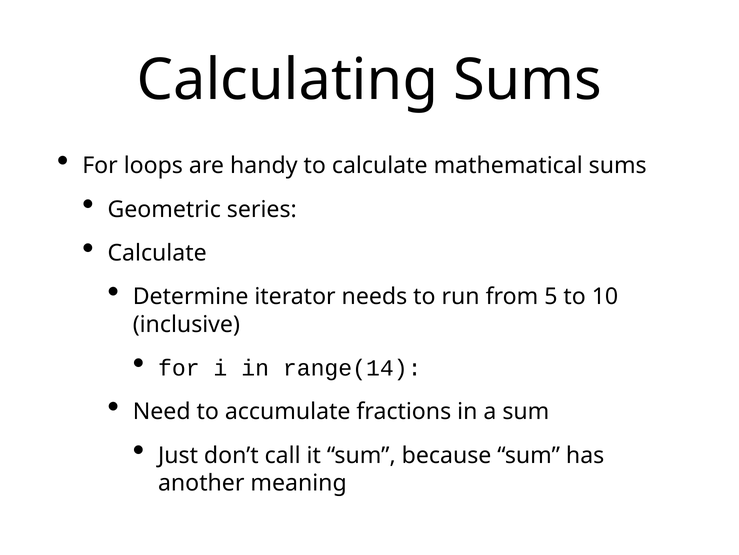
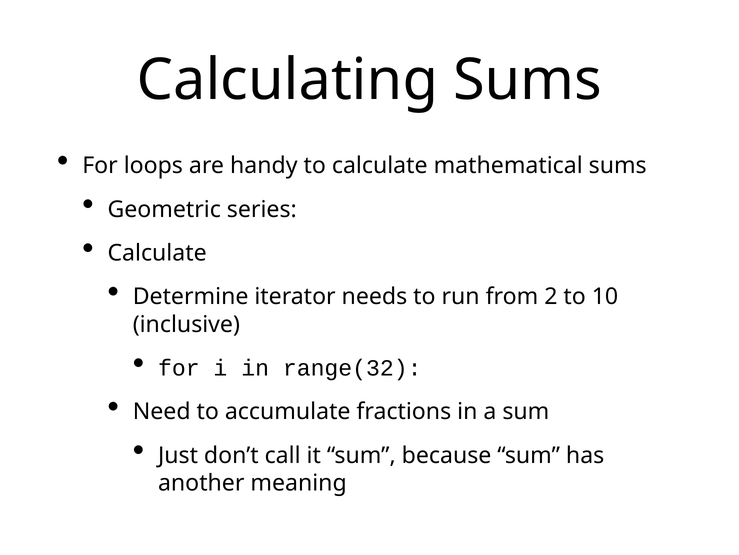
5: 5 -> 2
range(14: range(14 -> range(32
